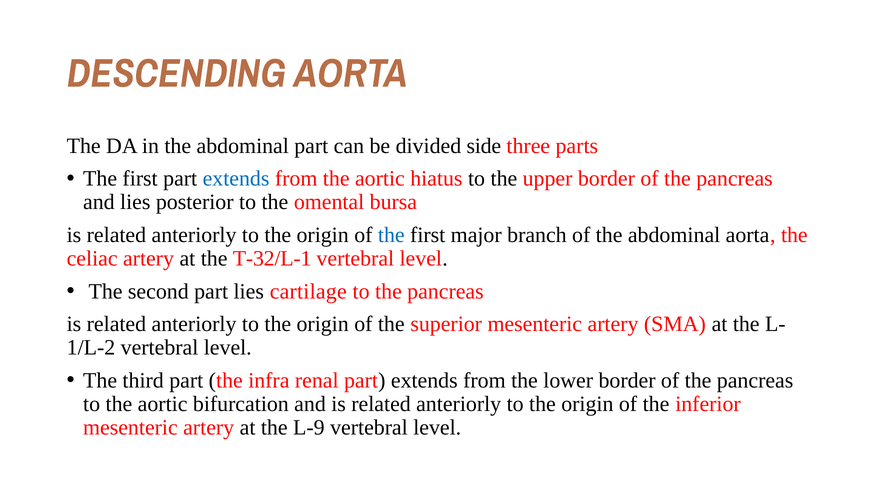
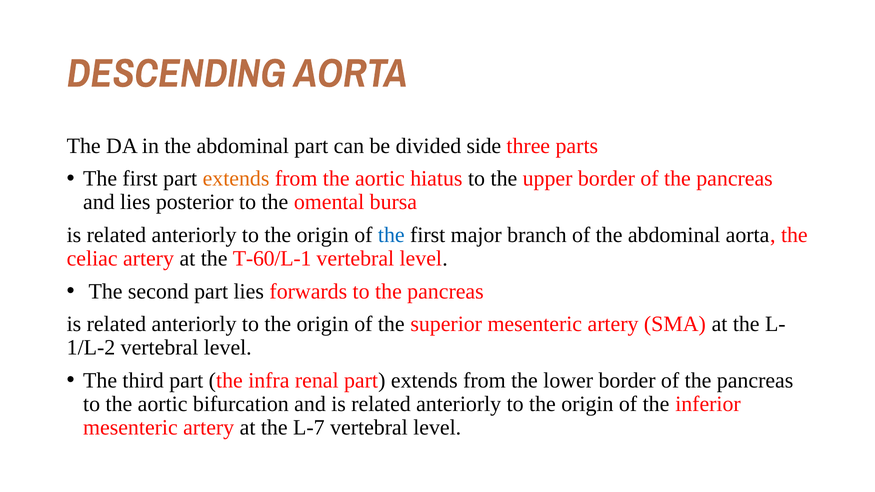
extends at (236, 179) colour: blue -> orange
T-32/L-1: T-32/L-1 -> T-60/L-1
cartilage: cartilage -> forwards
L-9: L-9 -> L-7
